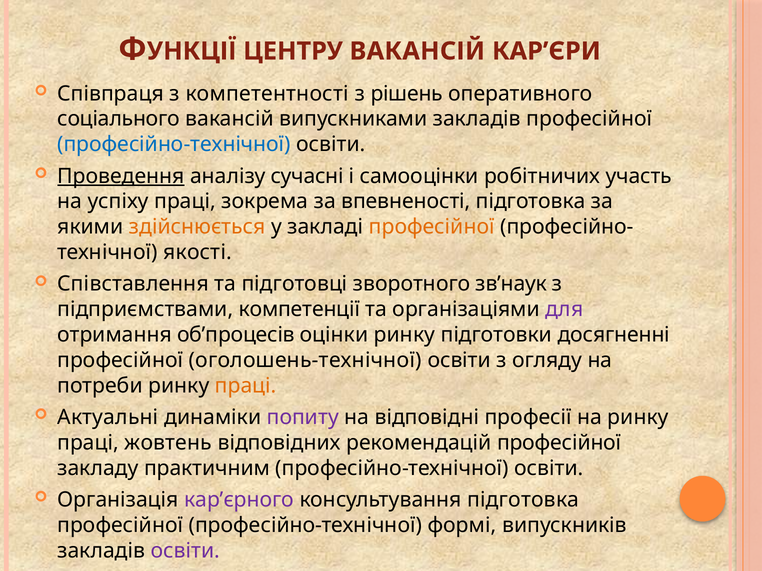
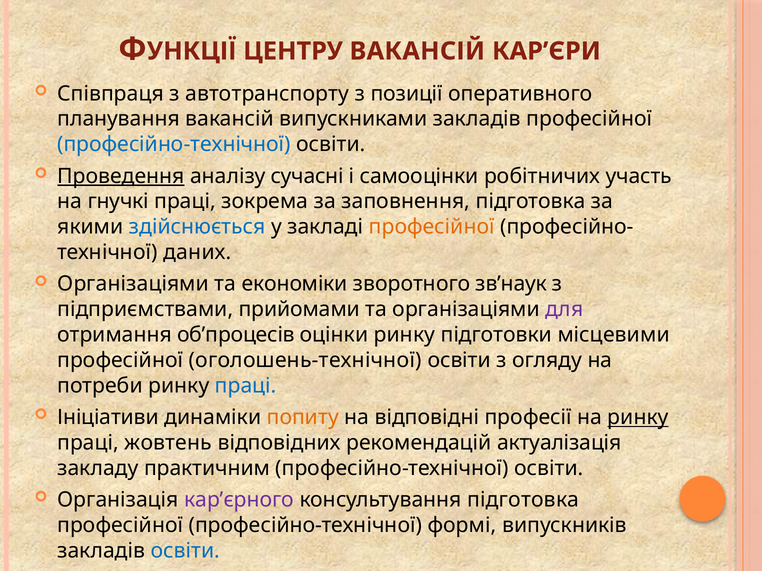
компетентності: компетентності -> автотранспорту
рішень: рішень -> позиції
соціального: соціального -> планування
успіху: успіху -> гнучкі
впевненості: впевненості -> заповнення
здійснюється colour: orange -> blue
якості: якості -> даних
Співставлення at (133, 284): Співставлення -> Організаціями
підготовці: підготовці -> економіки
компетенції: компетенції -> прийомами
досягненні: досягненні -> місцевими
праці at (246, 386) colour: orange -> blue
Актуальні: Актуальні -> Ініціативи
попиту colour: purple -> orange
ринку at (638, 418) underline: none -> present
рекомендацій професійної: професійної -> актуалізація
освіти at (185, 551) colour: purple -> blue
